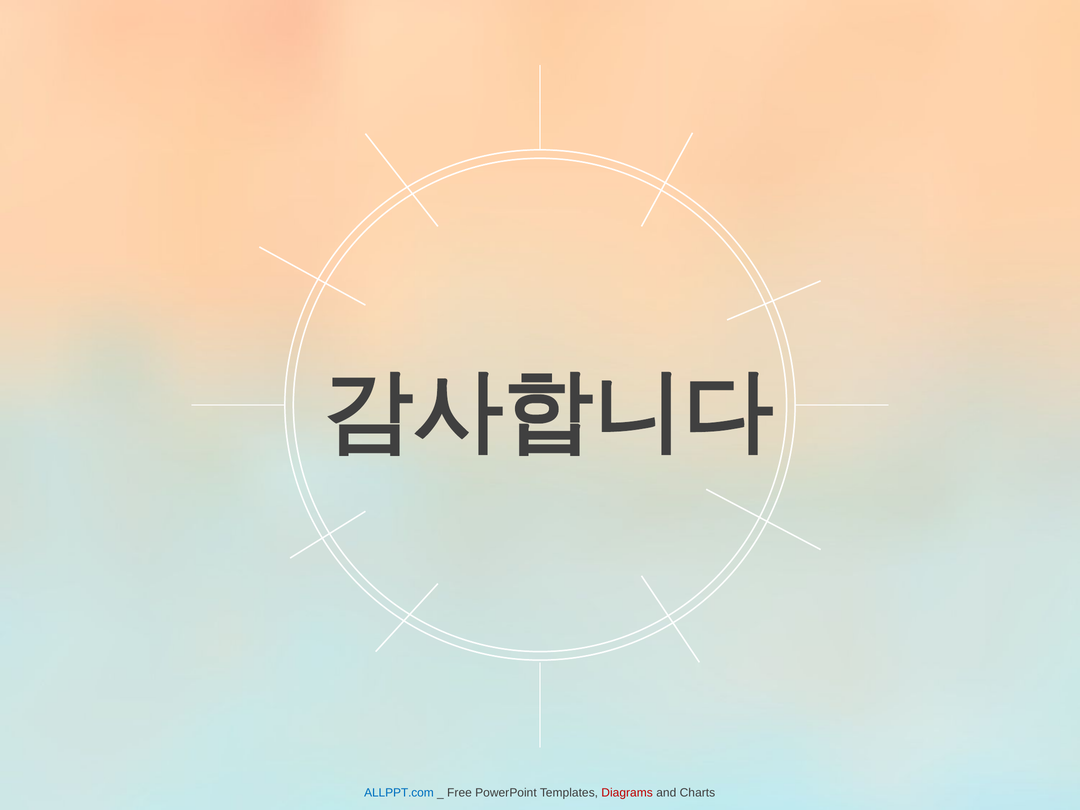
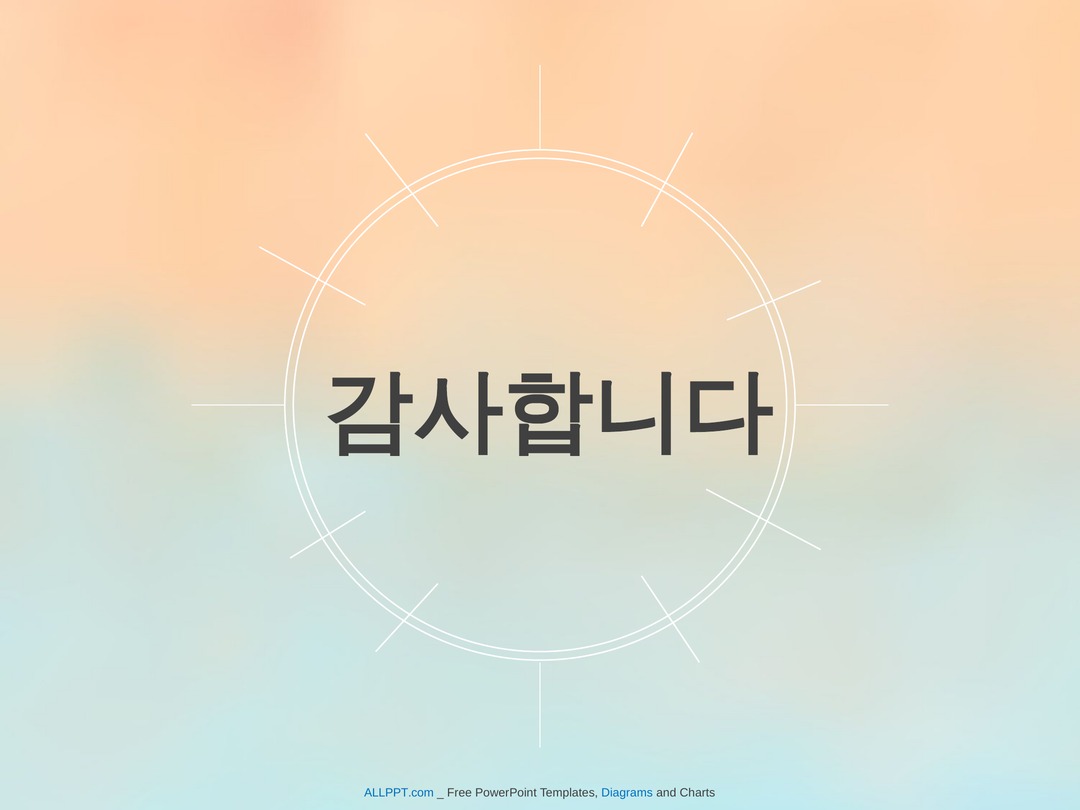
Diagrams colour: red -> blue
